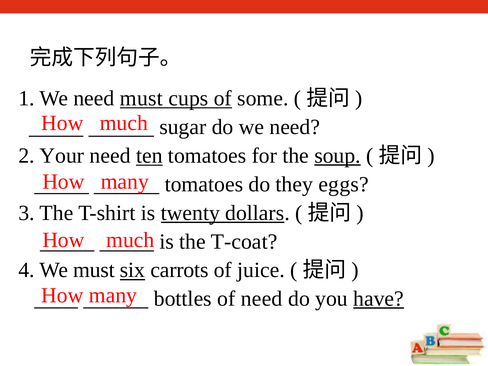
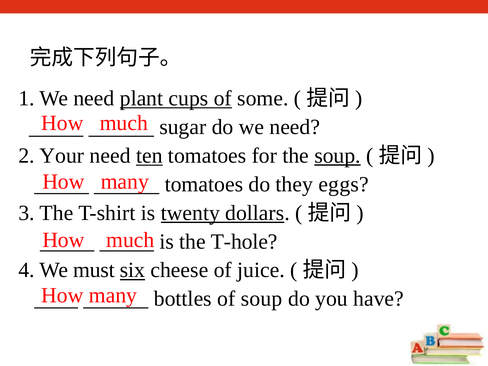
need must: must -> plant
T-coat: T-coat -> T-hole
carrots: carrots -> cheese
of need: need -> soup
have underline: present -> none
